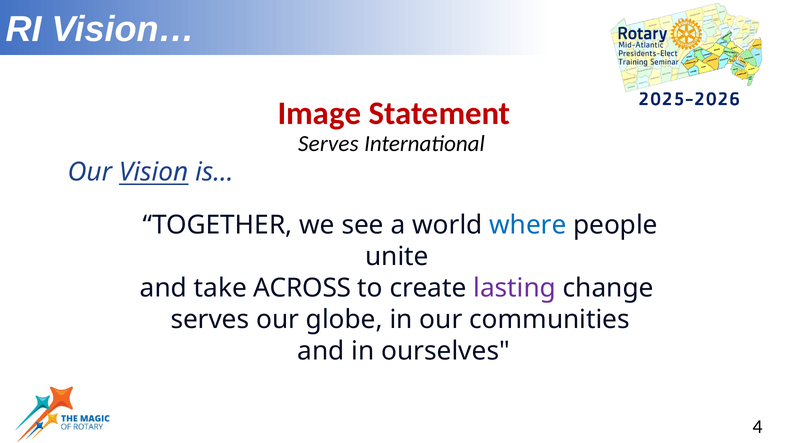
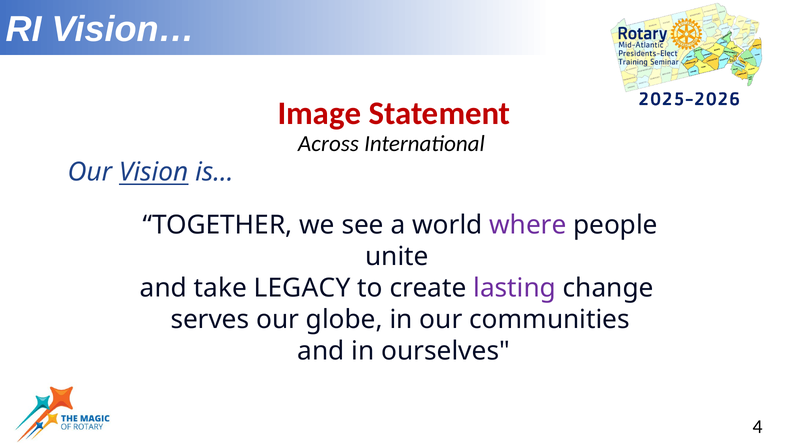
Serves at (328, 144): Serves -> Across
where colour: blue -> purple
ACROSS: ACROSS -> LEGACY
